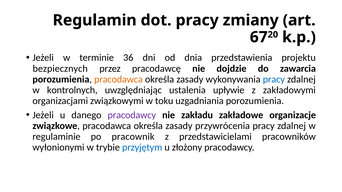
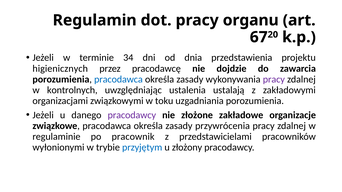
zmiany: zmiany -> organu
36: 36 -> 34
bezpiecznych: bezpiecznych -> higienicznych
pracodawca at (118, 79) colour: orange -> blue
pracy at (274, 79) colour: blue -> purple
upływie: upływie -> ustalają
zakładu: zakładu -> złożone
